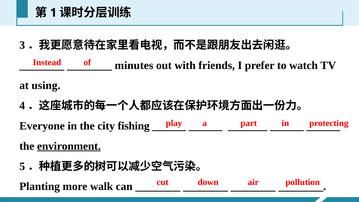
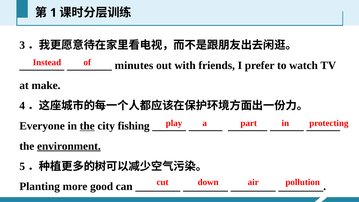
using: using -> make
the at (87, 126) underline: none -> present
walk: walk -> good
